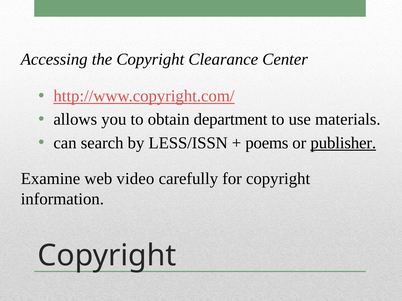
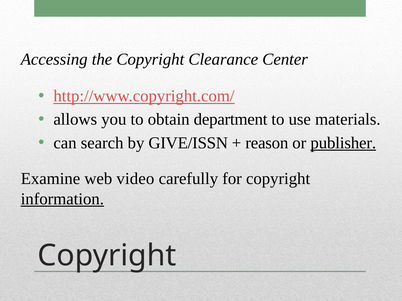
LESS/ISSN: LESS/ISSN -> GIVE/ISSN
poems: poems -> reason
information underline: none -> present
